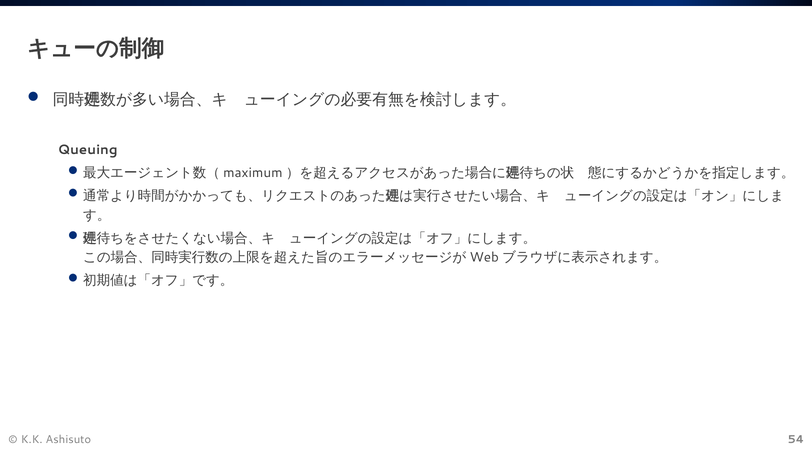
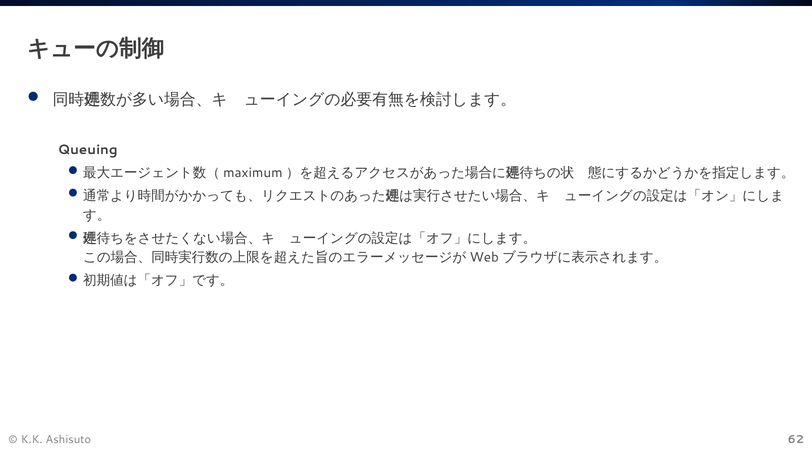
54: 54 -> 62
